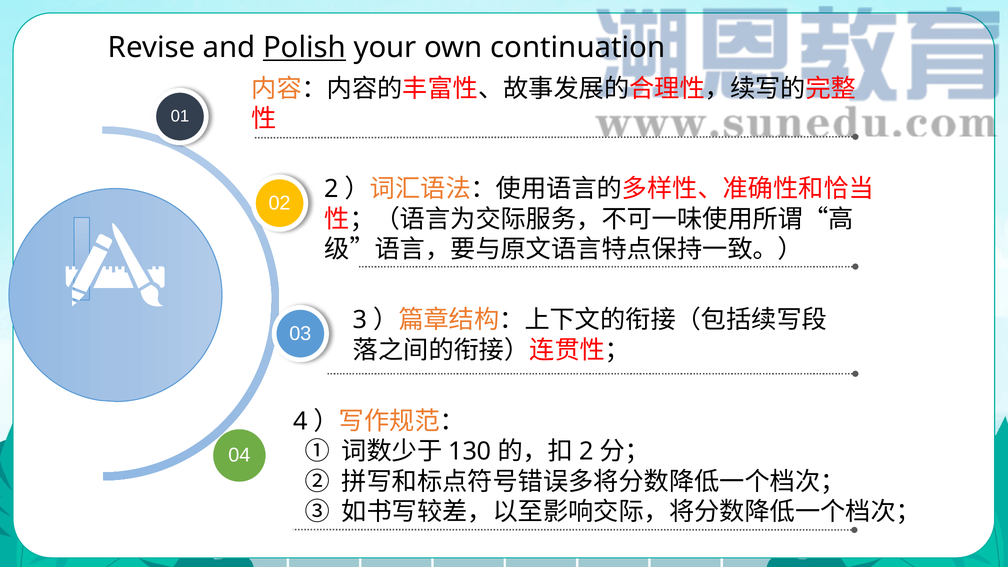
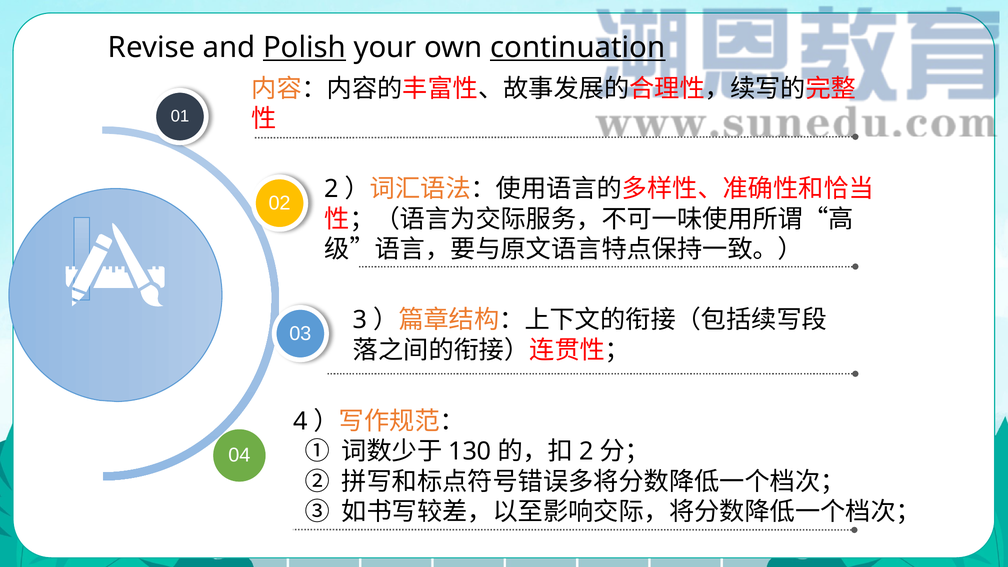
continuation underline: none -> present
